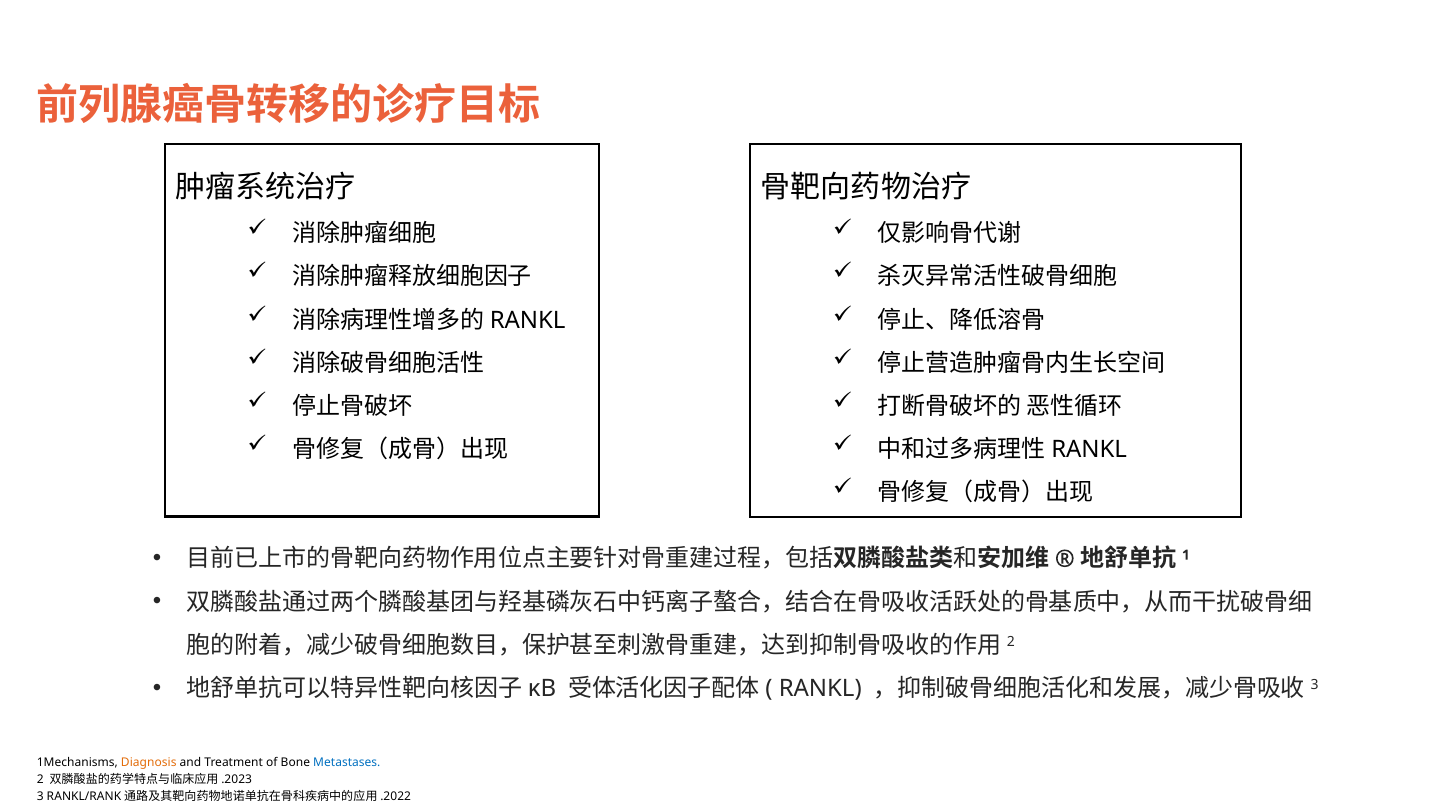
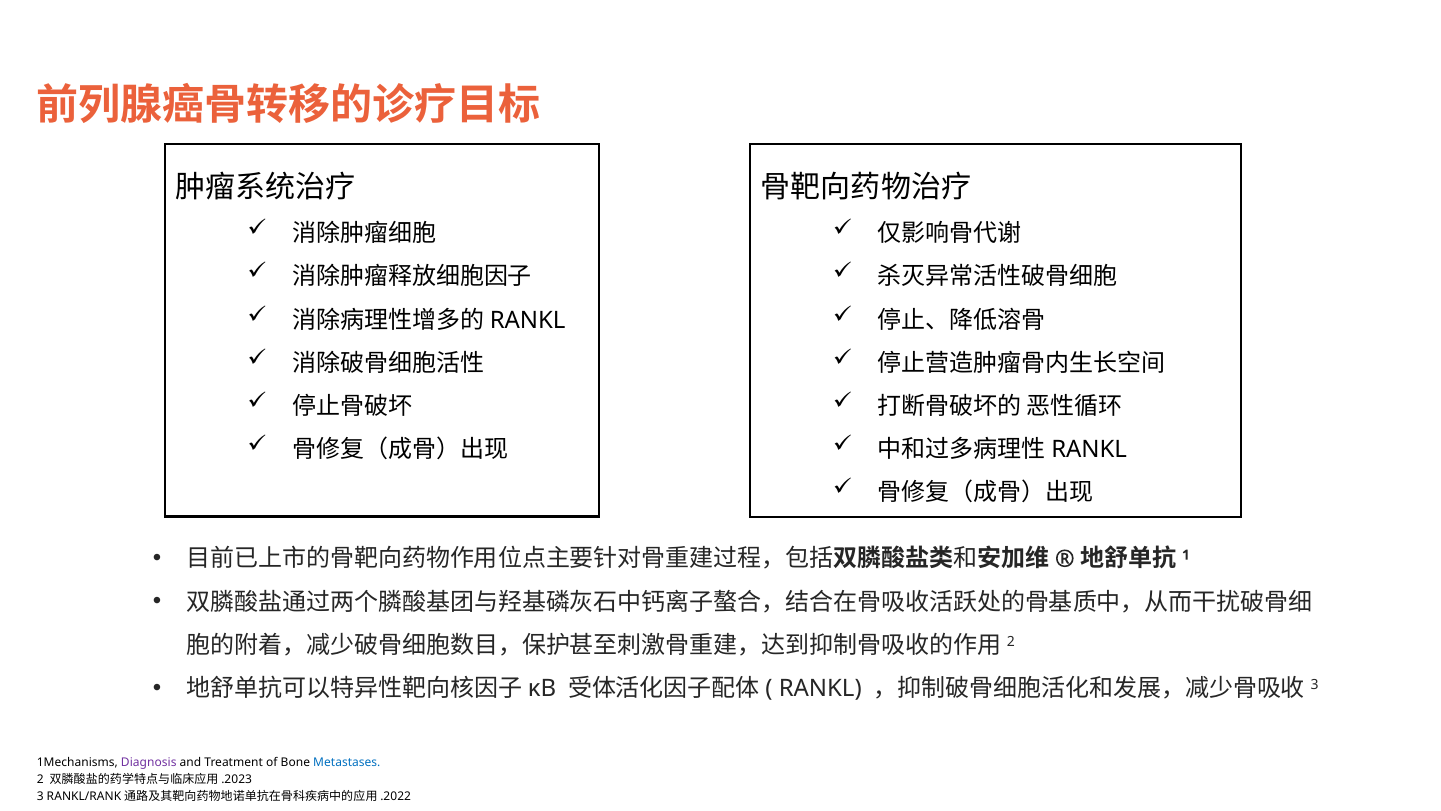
Diagnosis colour: orange -> purple
